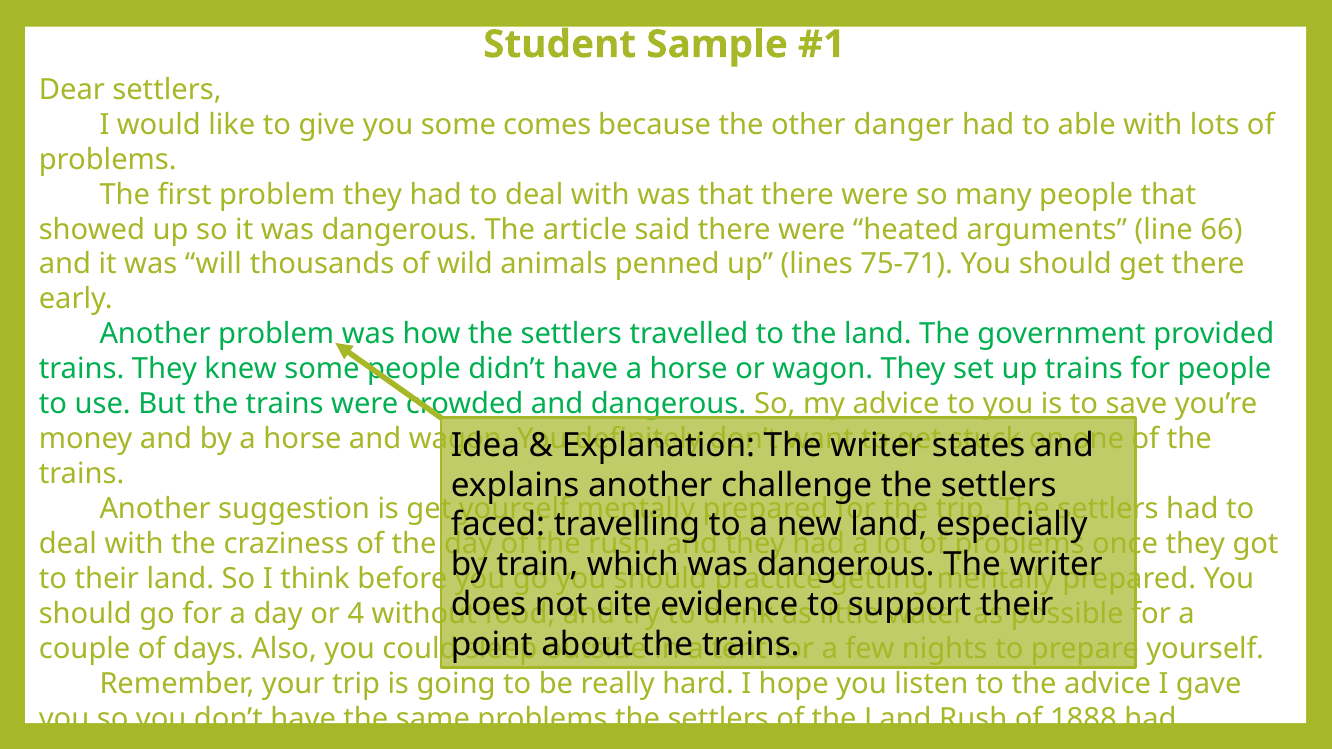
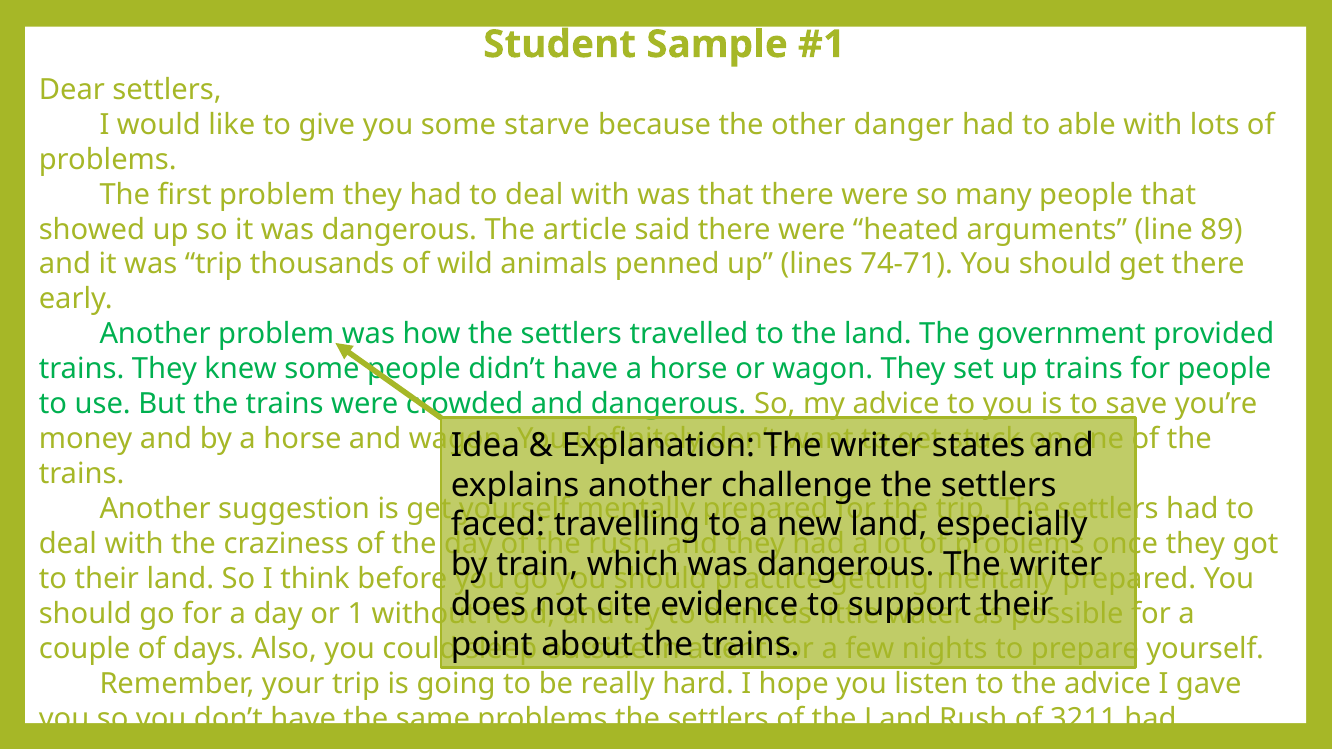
comes: comes -> starve
66: 66 -> 89
was will: will -> trip
75-71: 75-71 -> 74-71
4: 4 -> 1
1888: 1888 -> 3211
